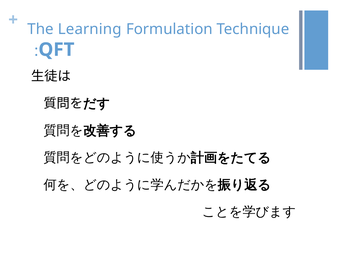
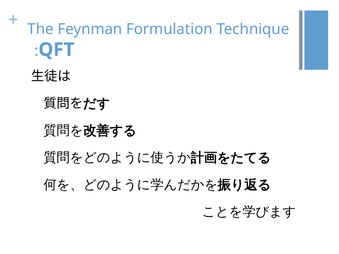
Learning: Learning -> Feynman
